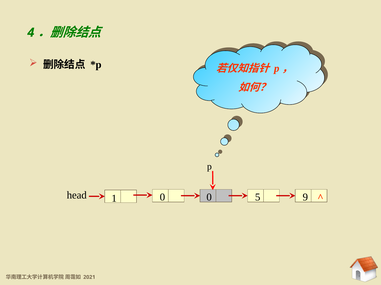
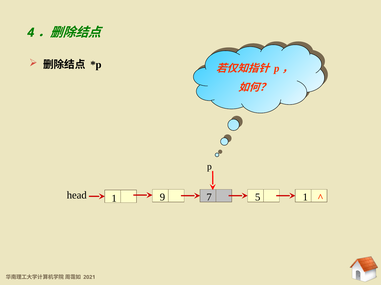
head 0: 0 -> 7
5 9: 9 -> 1
1 0: 0 -> 9
